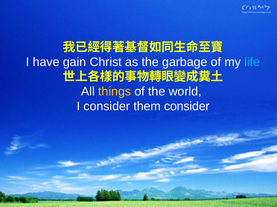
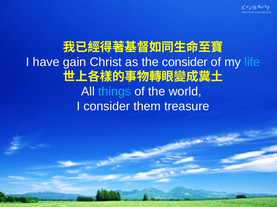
the garbage: garbage -> consider
things colour: yellow -> light blue
them consider: consider -> treasure
